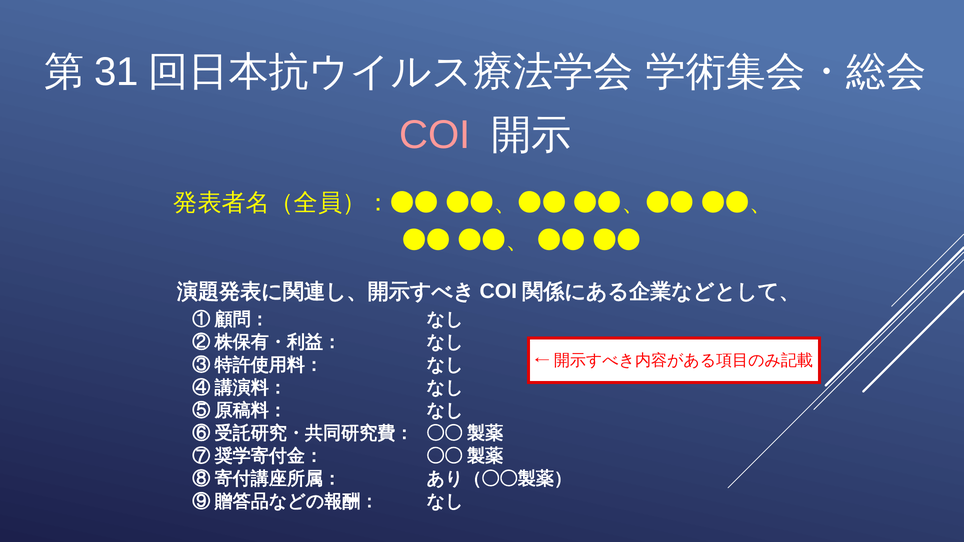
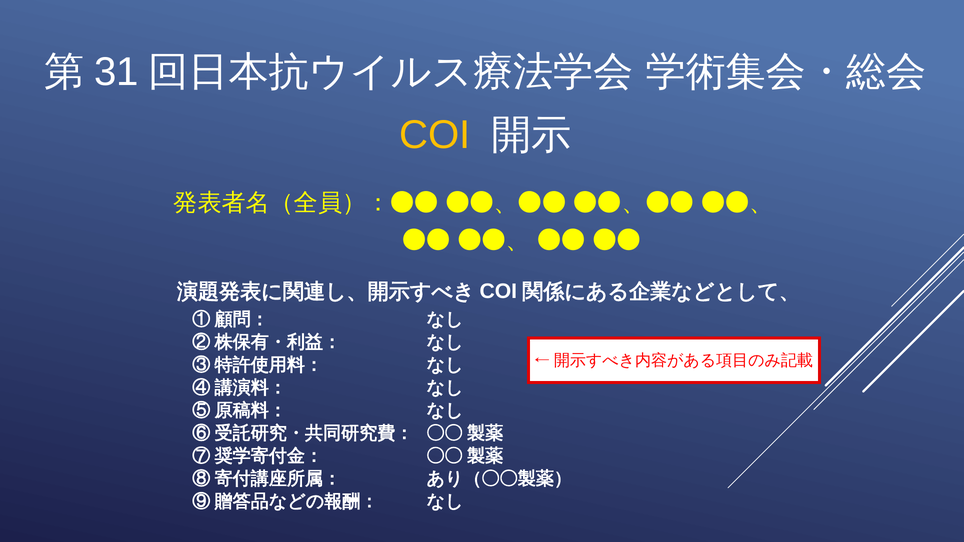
COI colour: pink -> yellow
